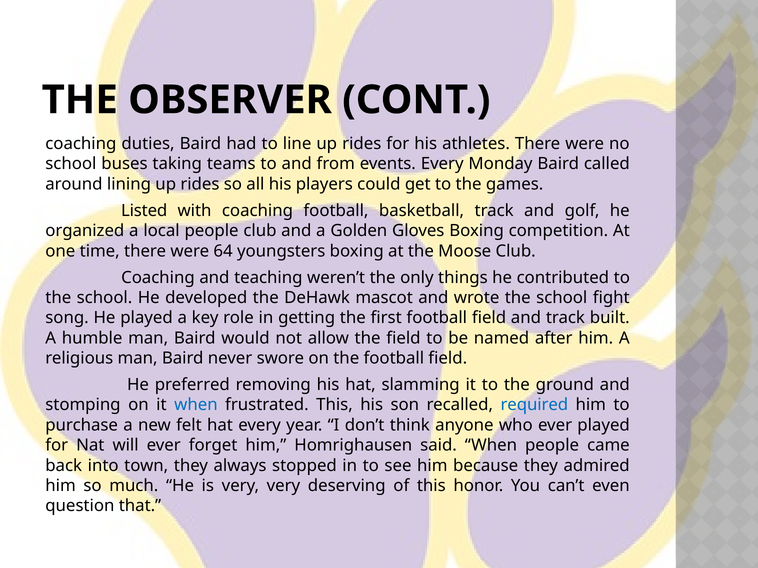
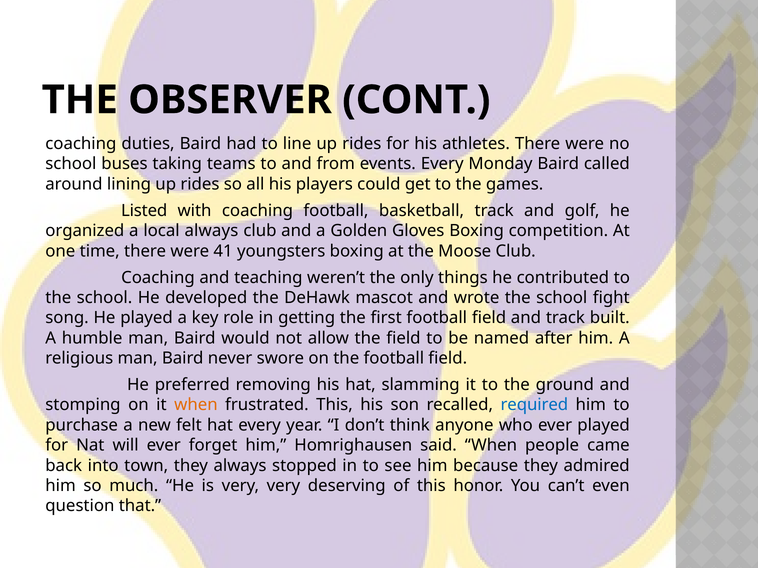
local people: people -> always
64: 64 -> 41
when at (196, 405) colour: blue -> orange
